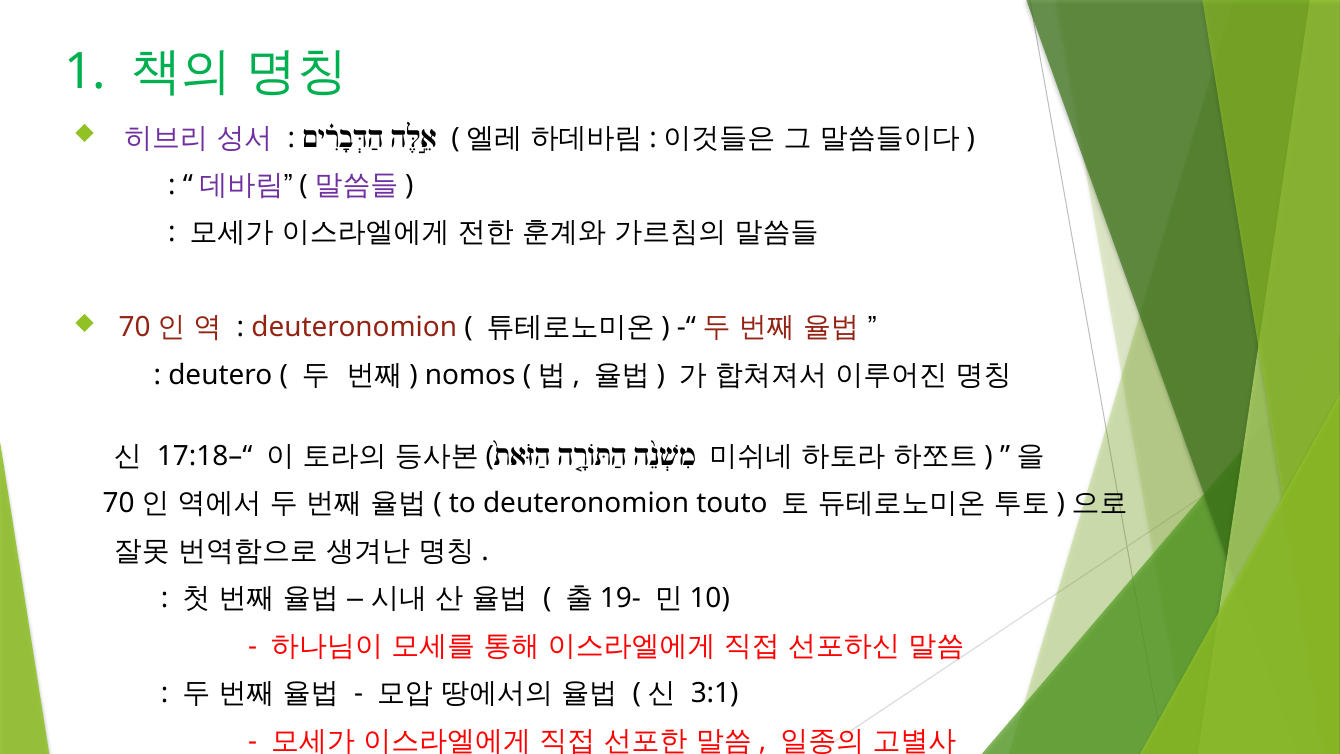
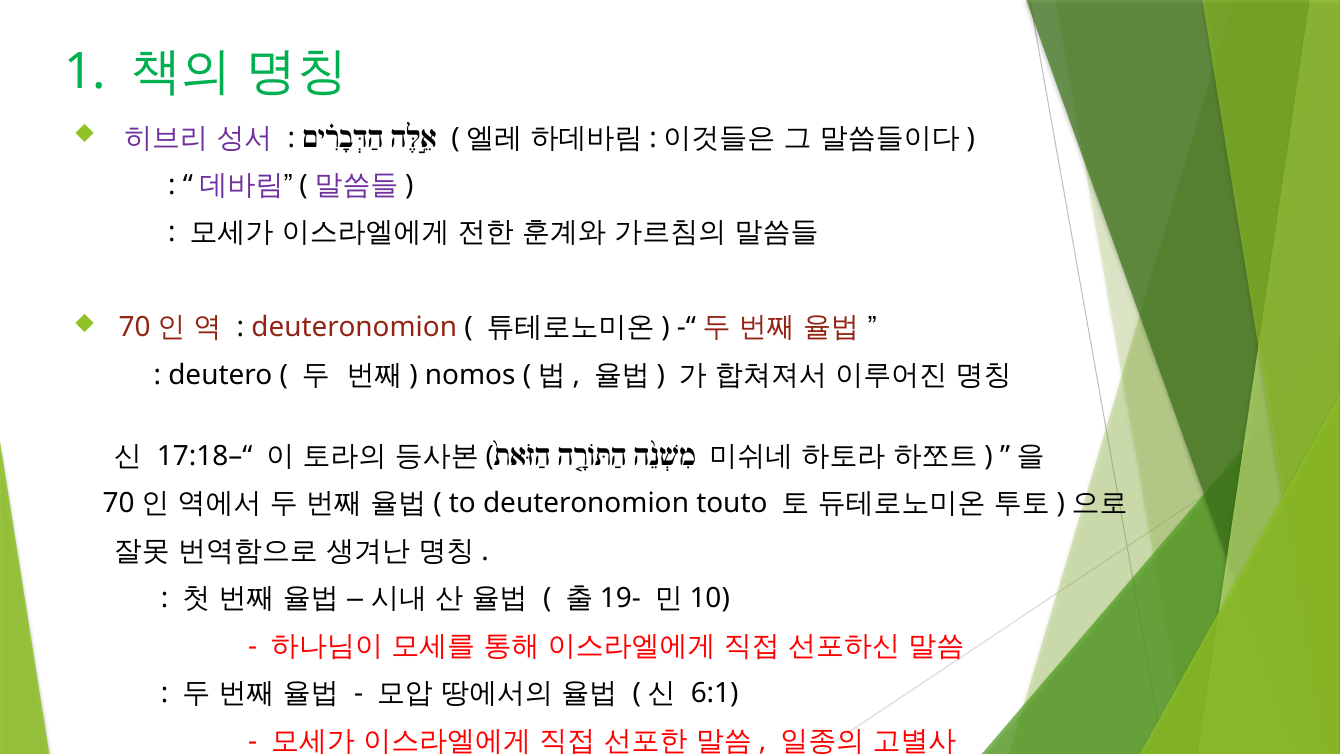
3:1: 3:1 -> 6:1
